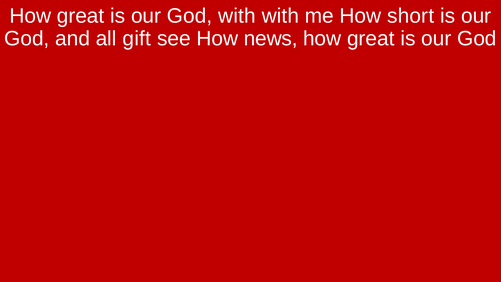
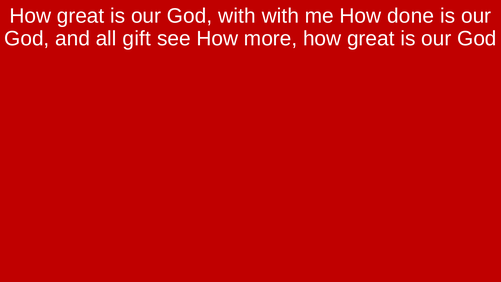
short: short -> done
news: news -> more
